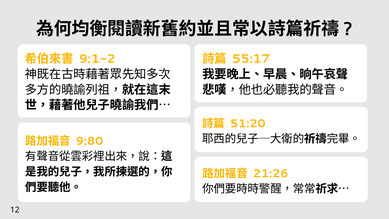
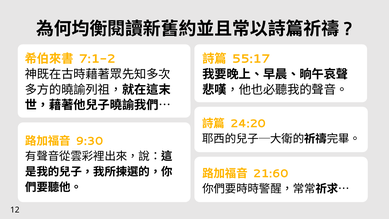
9:1-2: 9:1-2 -> 7:1-2
51:20: 51:20 -> 24:20
9:80: 9:80 -> 9:30
21:26: 21:26 -> 21:60
